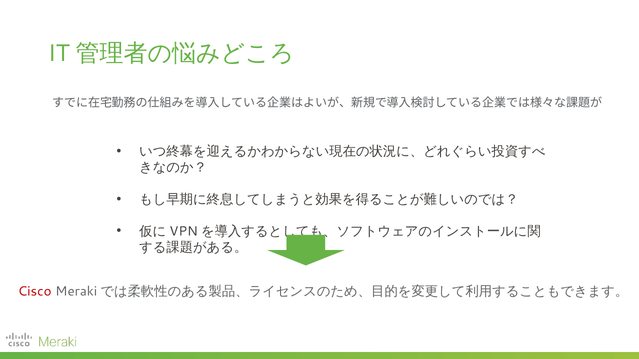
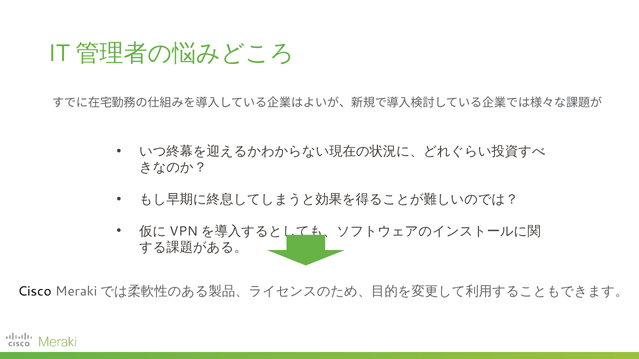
Cisco colour: red -> black
